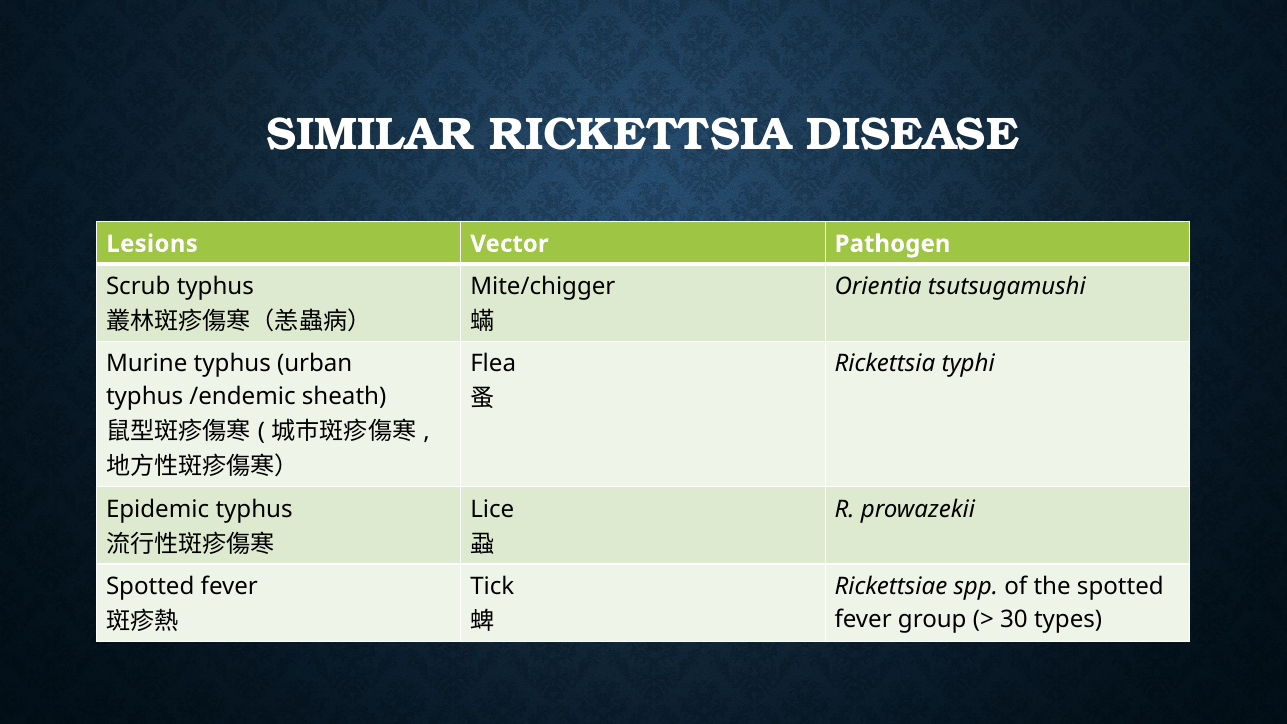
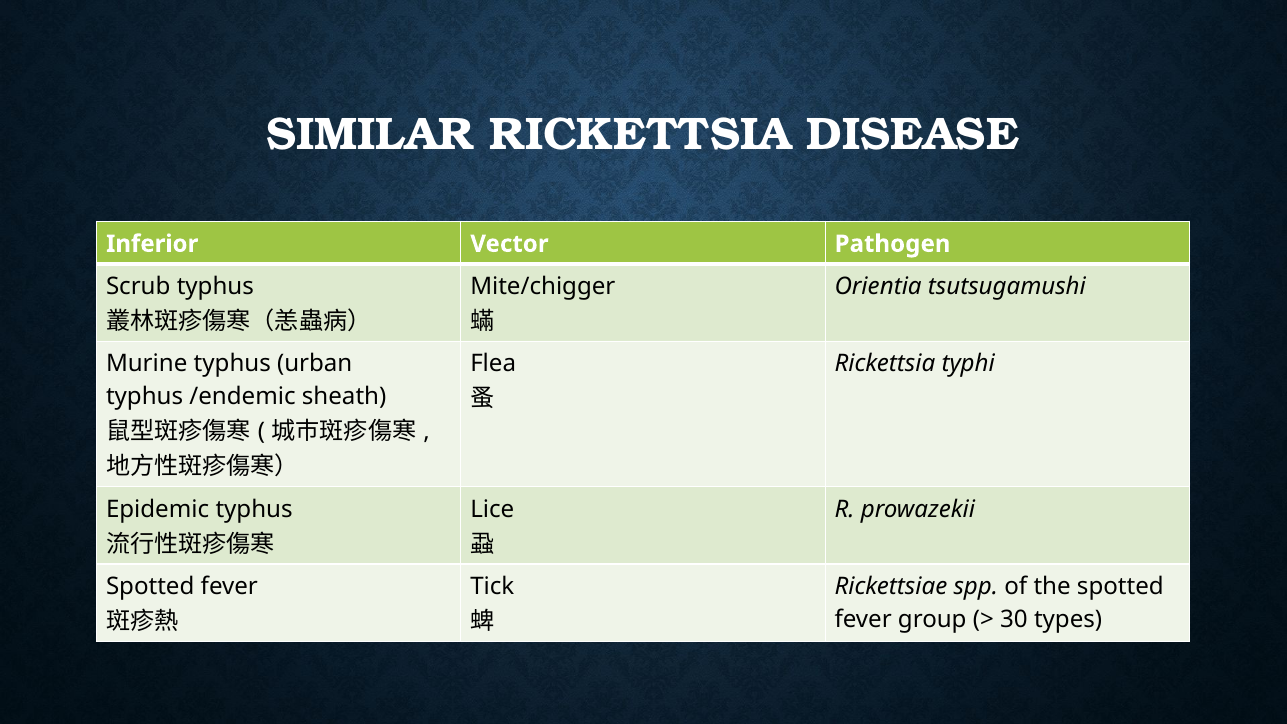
Lesions: Lesions -> Inferior
